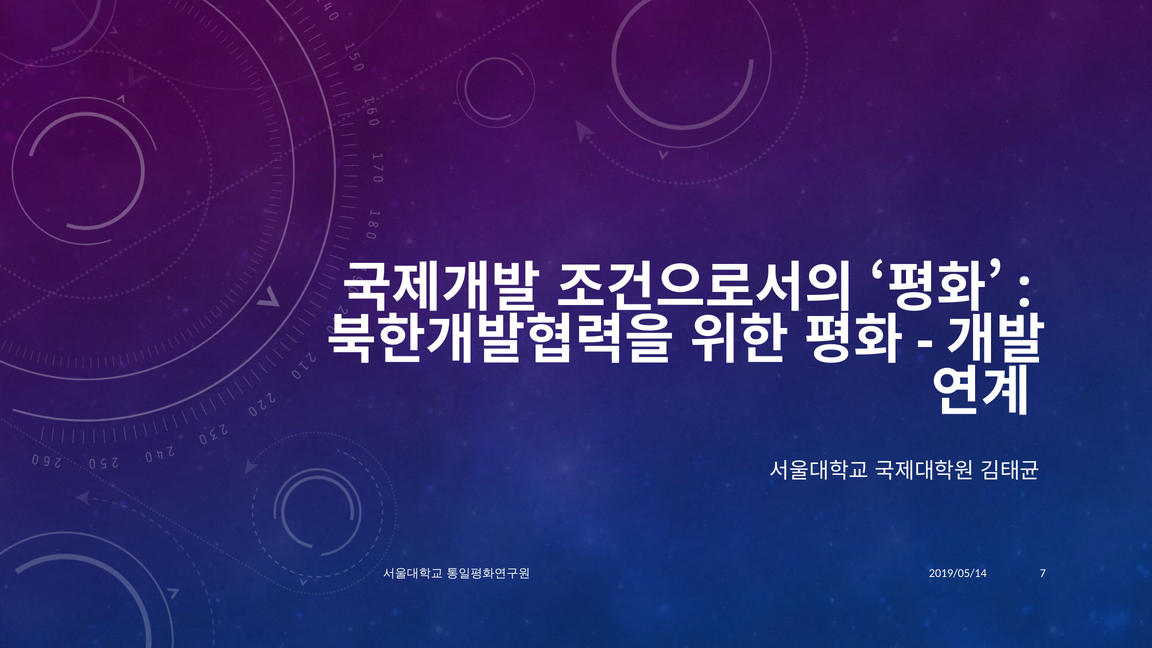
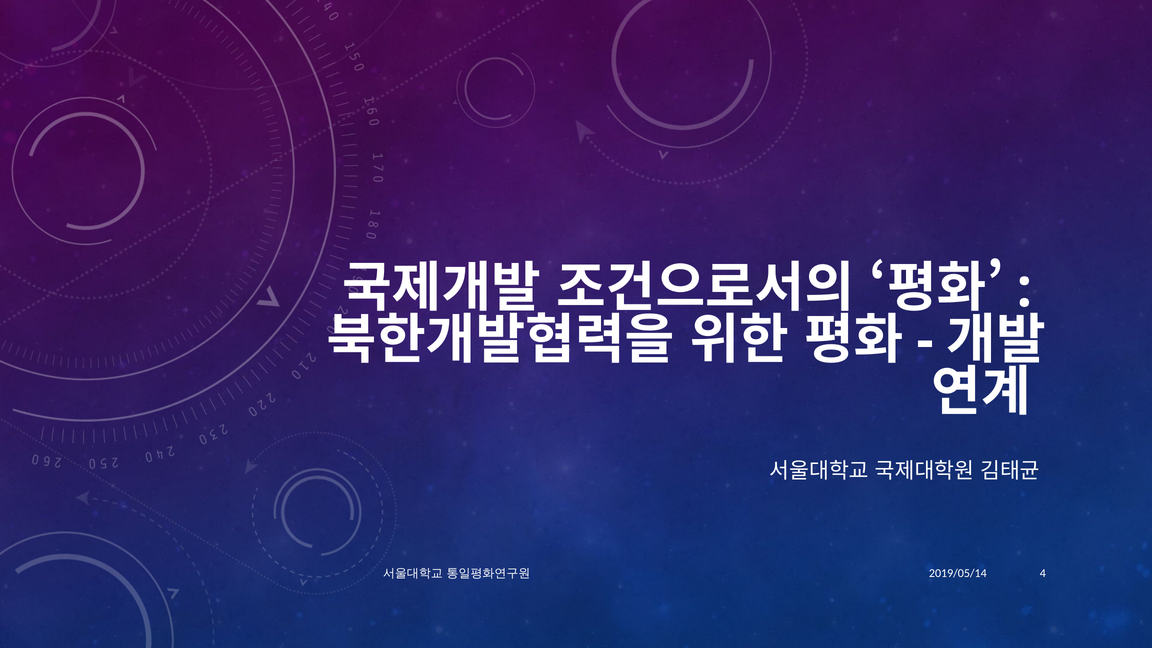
7: 7 -> 4
